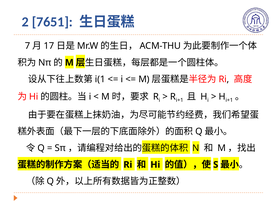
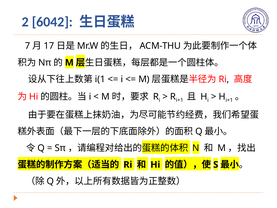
7651: 7651 -> 6042
